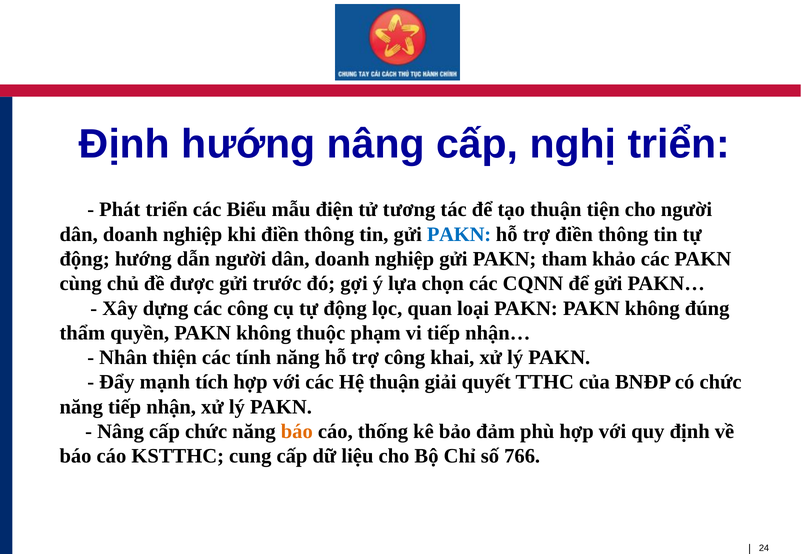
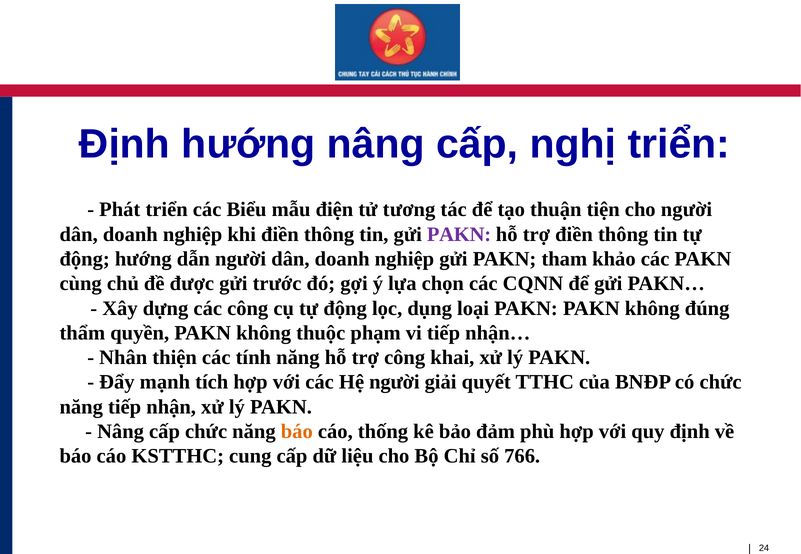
PAKN at (459, 235) colour: blue -> purple
quan: quan -> dụng
Hệ thuận: thuận -> người
